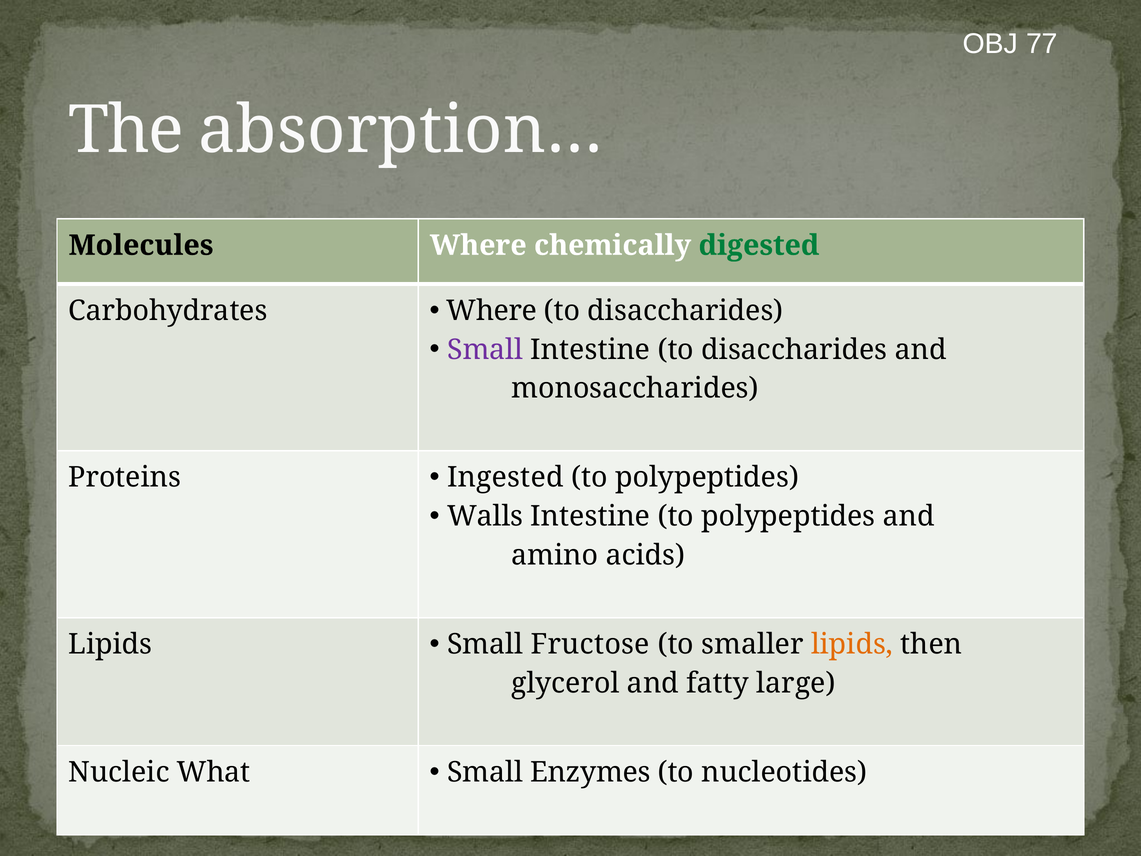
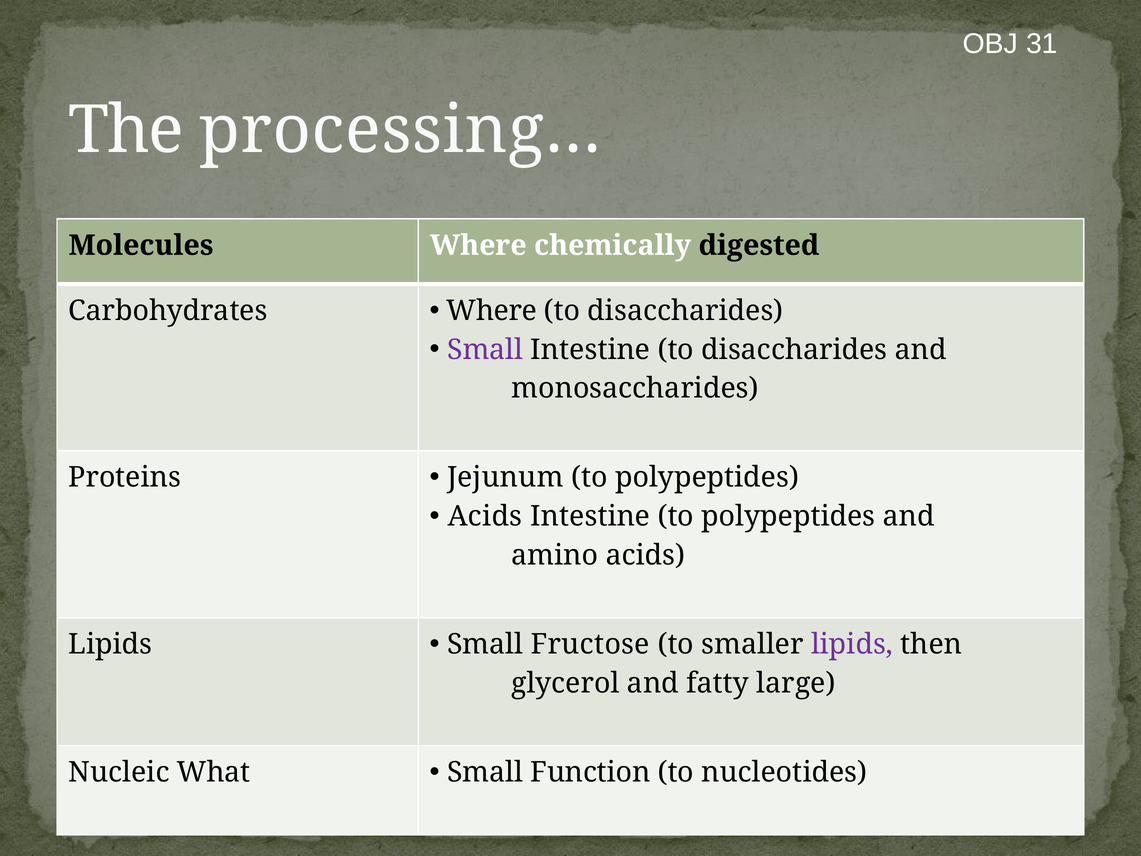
77: 77 -> 31
absorption…: absorption… -> processing…
digested colour: green -> black
Ingested: Ingested -> Jejunum
Walls at (485, 516): Walls -> Acids
lipids at (852, 644) colour: orange -> purple
Enzymes: Enzymes -> Function
